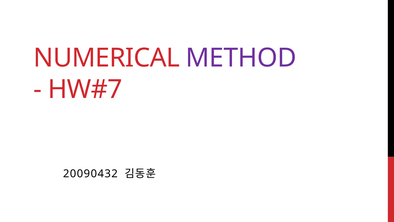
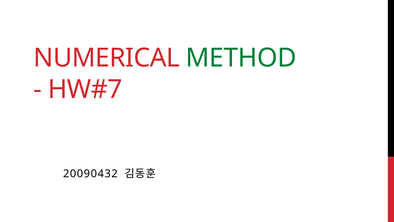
METHOD colour: purple -> green
